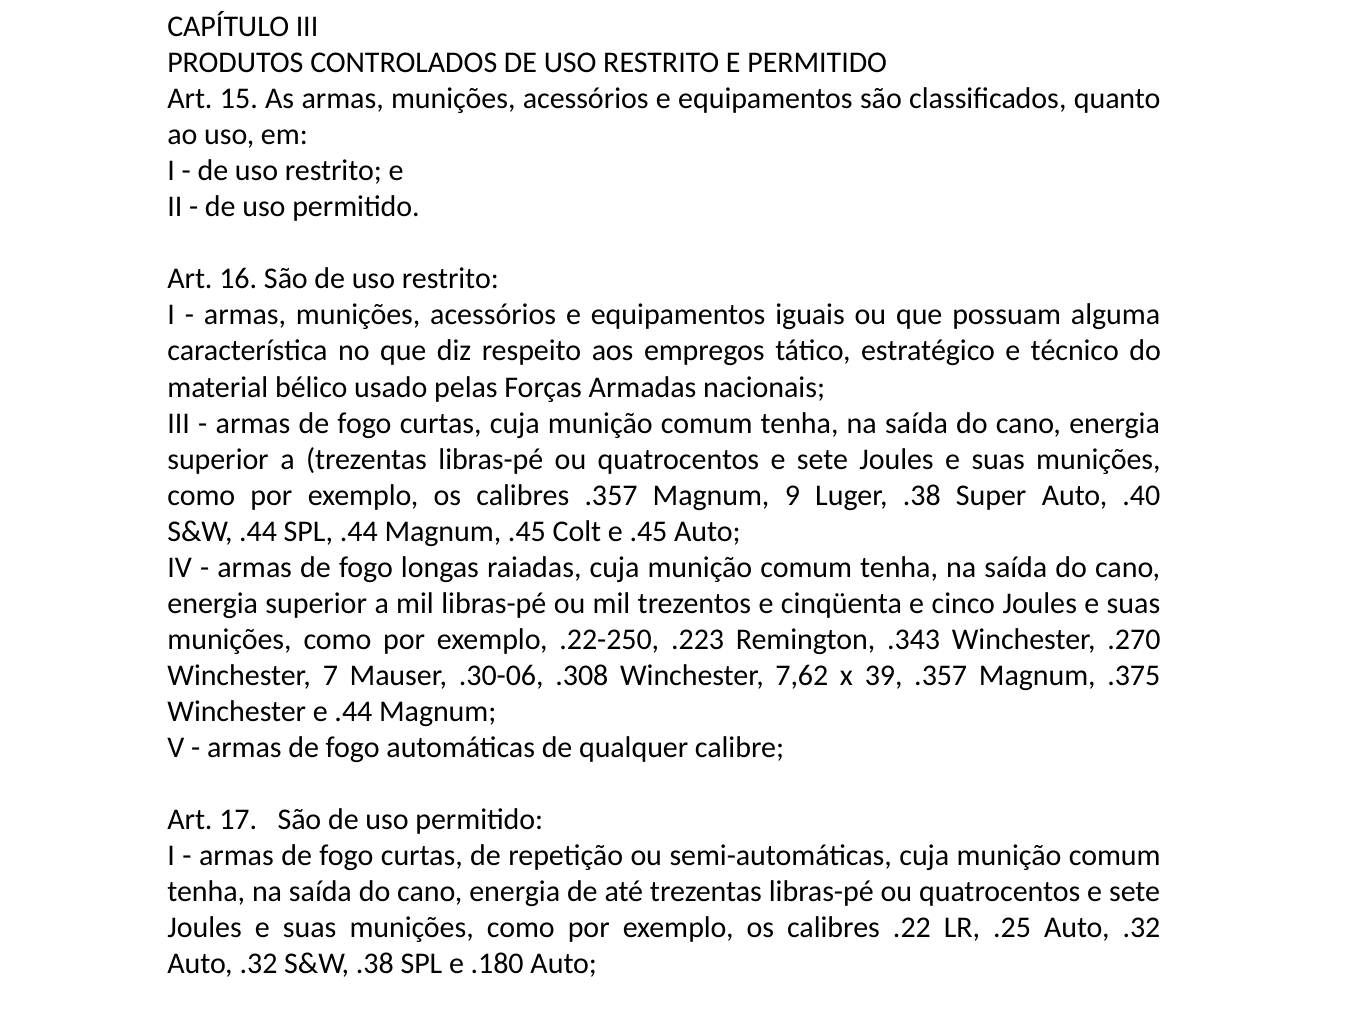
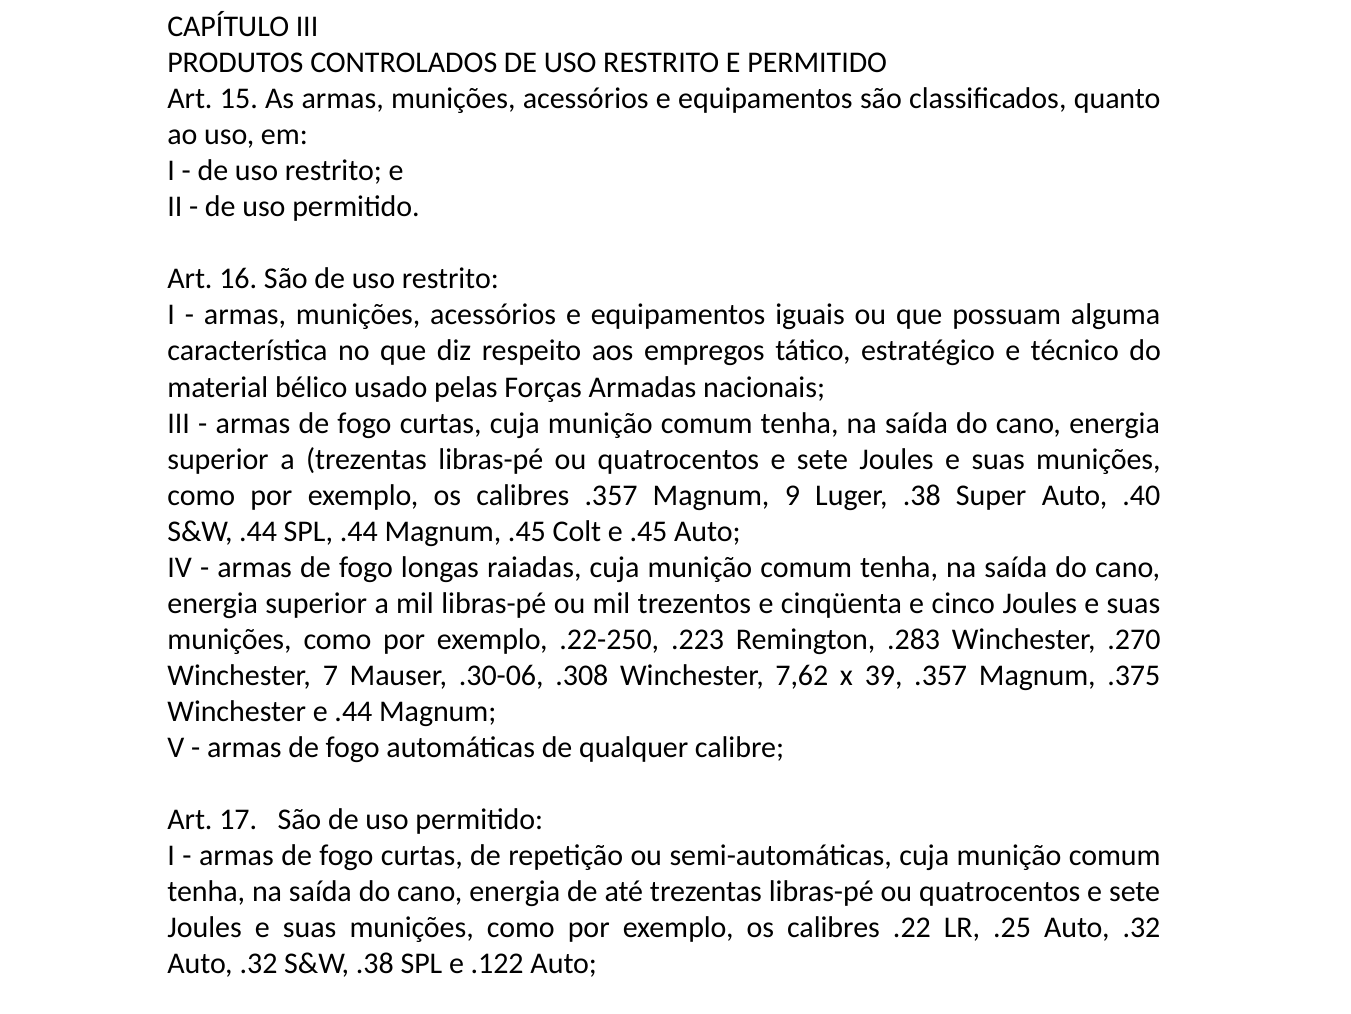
.343: .343 -> .283
.180: .180 -> .122
